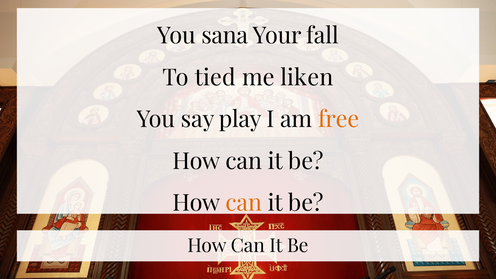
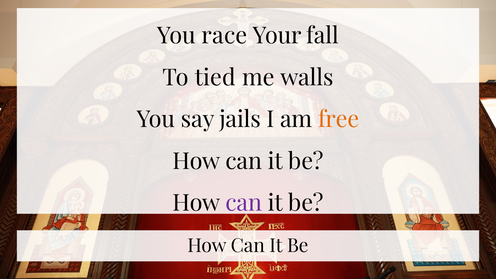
sana: sana -> race
liken: liken -> walls
play: play -> jails
can at (244, 203) colour: orange -> purple
